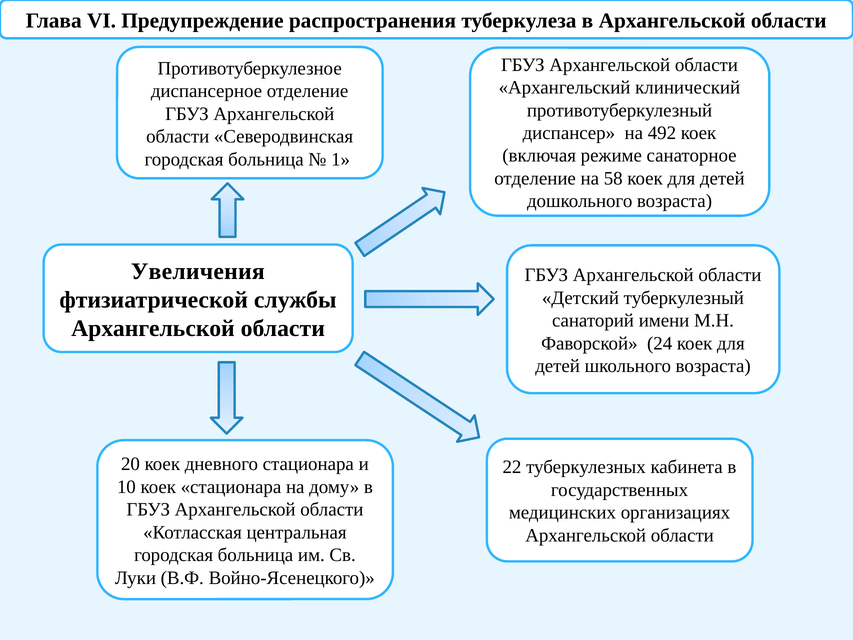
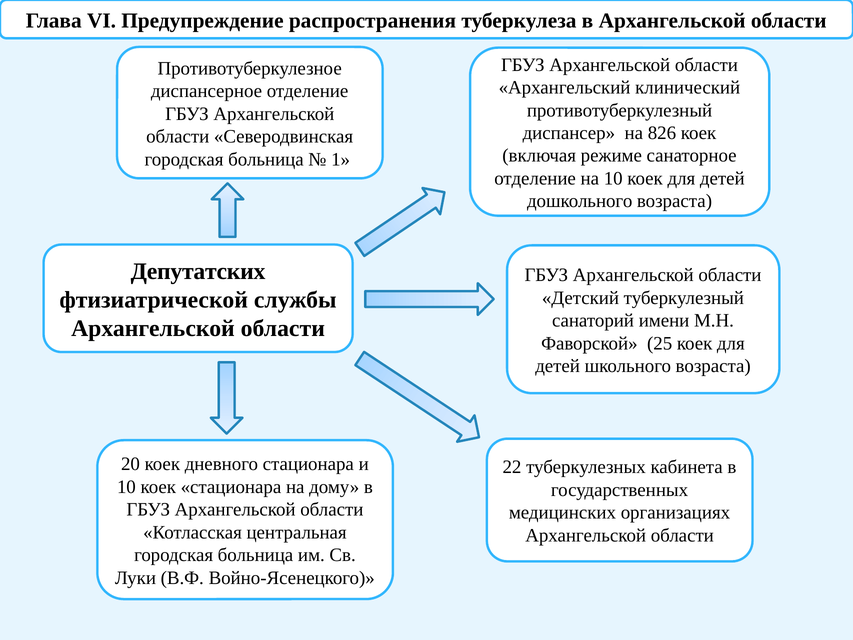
492: 492 -> 826
на 58: 58 -> 10
Увеличения: Увеличения -> Депутатских
24: 24 -> 25
